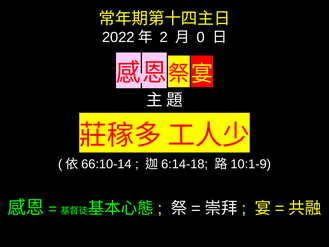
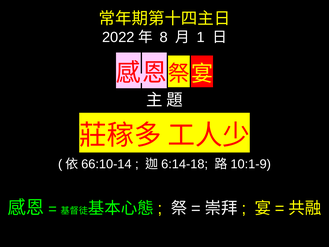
2: 2 -> 8
0: 0 -> 1
